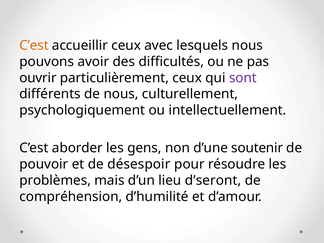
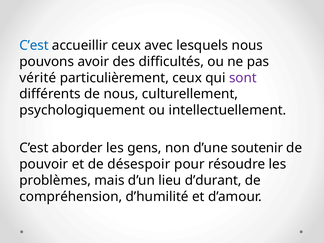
C’est at (34, 45) colour: orange -> blue
ouvrir: ouvrir -> vérité
d’seront: d’seront -> d’durant
